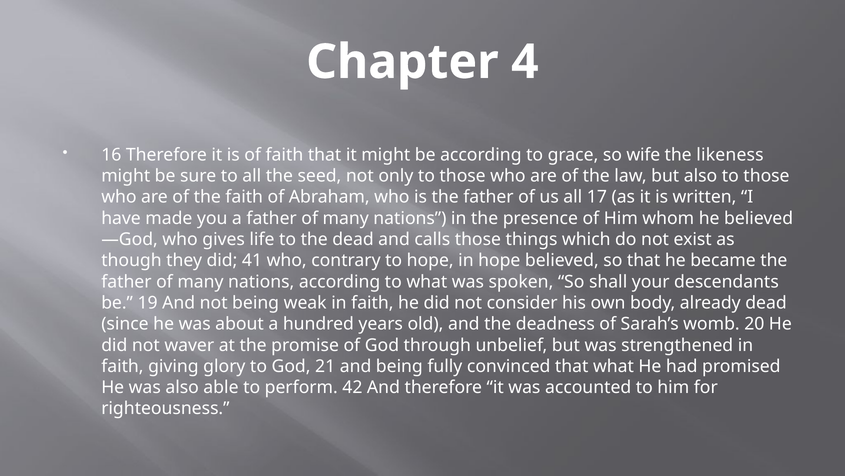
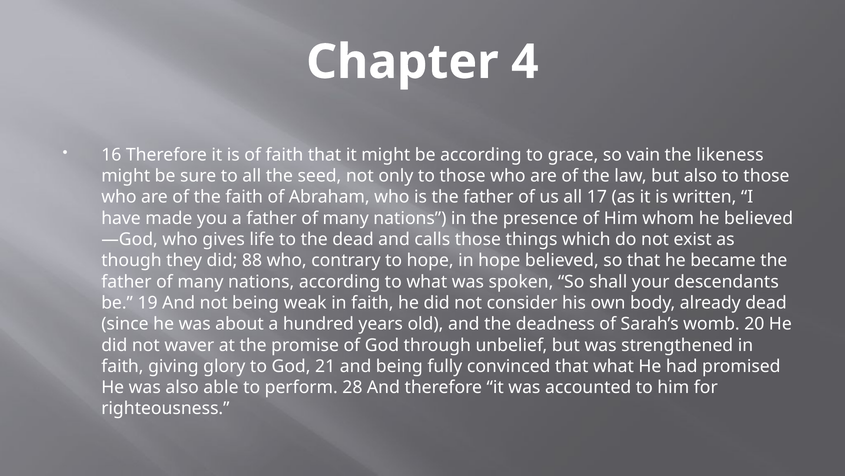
wife: wife -> vain
41: 41 -> 88
42: 42 -> 28
